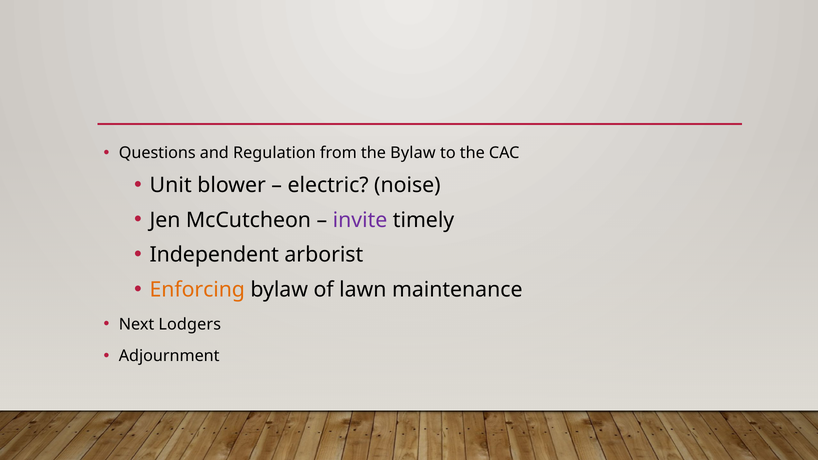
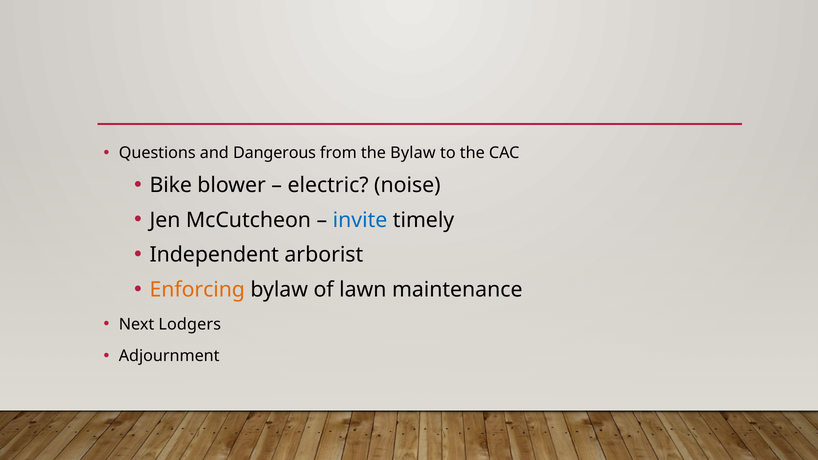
Regulation: Regulation -> Dangerous
Unit: Unit -> Bike
invite colour: purple -> blue
